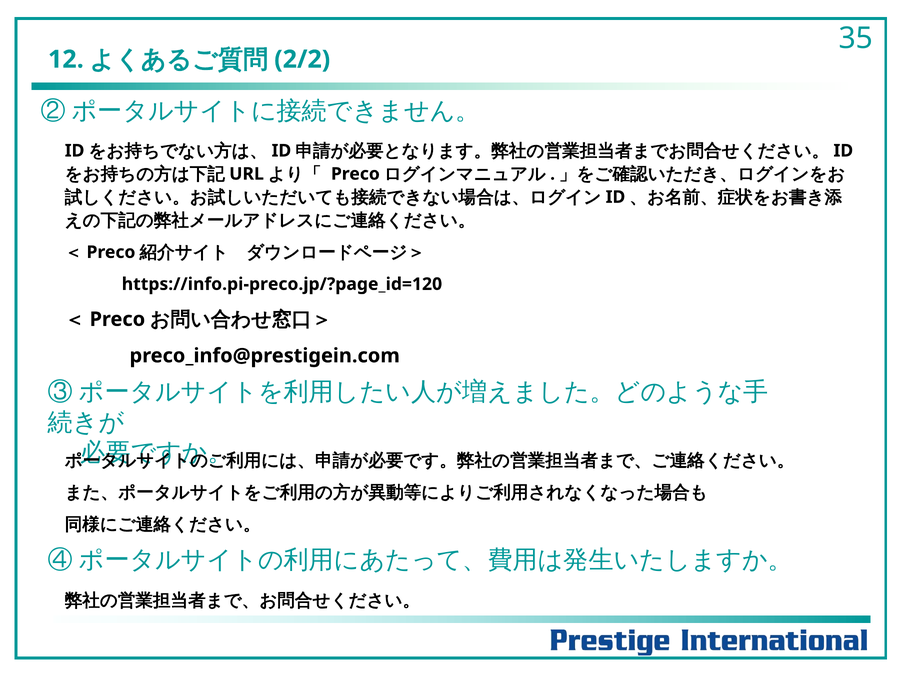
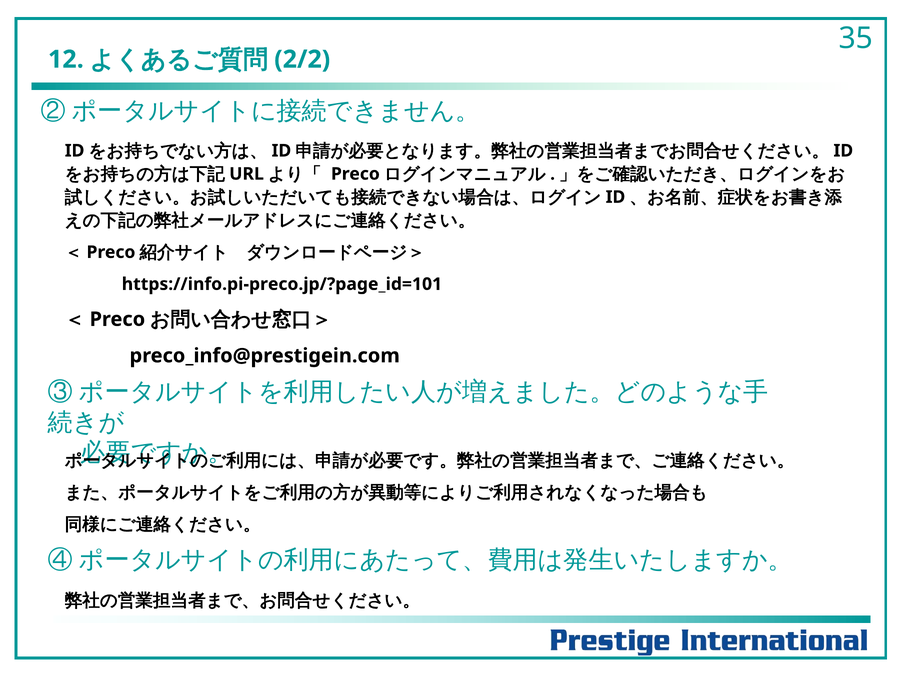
https://info.pi-preco.jp/?page_id=120: https://info.pi-preco.jp/?page_id=120 -> https://info.pi-preco.jp/?page_id=101
